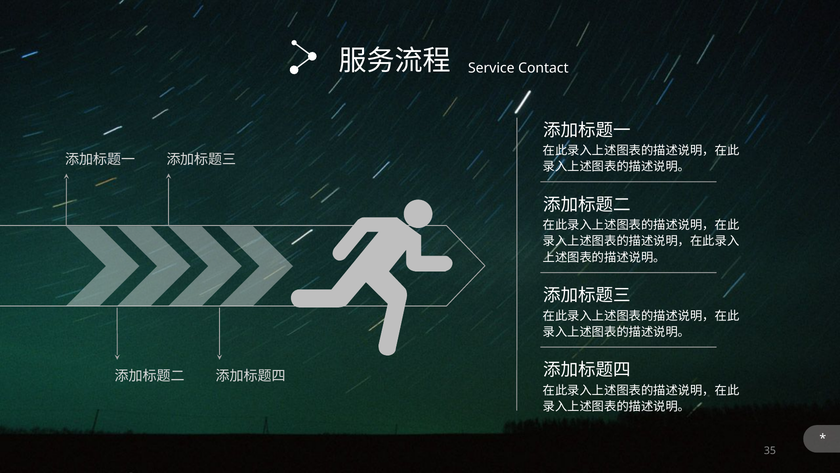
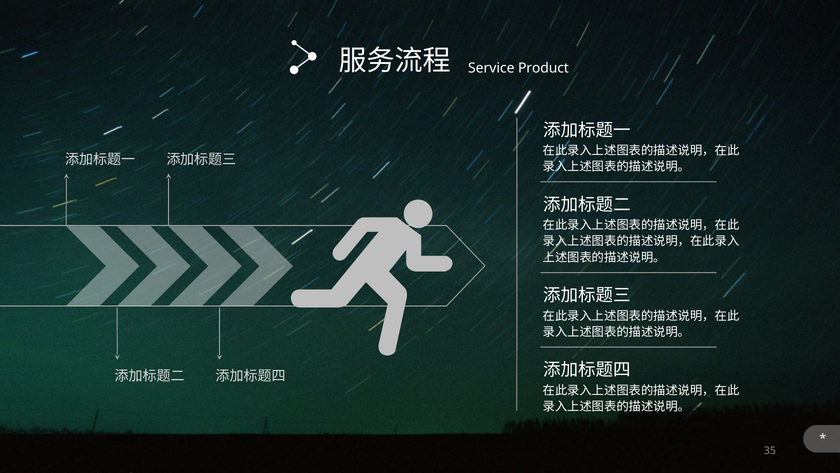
Contact: Contact -> Product
